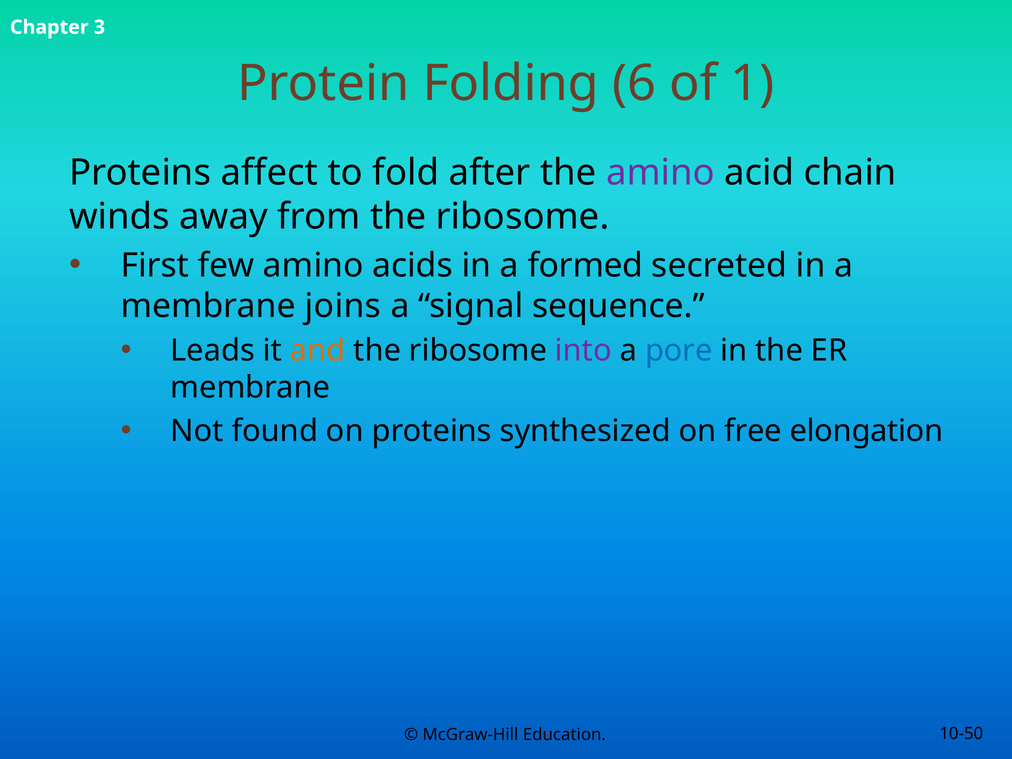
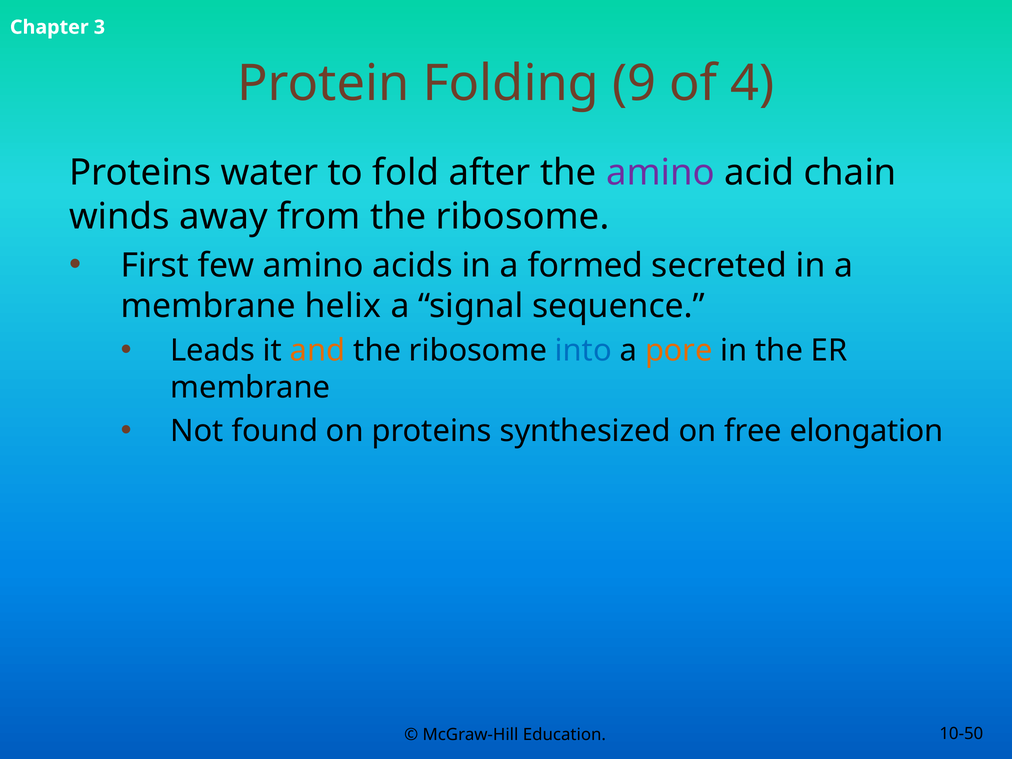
6: 6 -> 9
1: 1 -> 4
affect: affect -> water
joins: joins -> helix
into colour: purple -> blue
pore colour: blue -> orange
